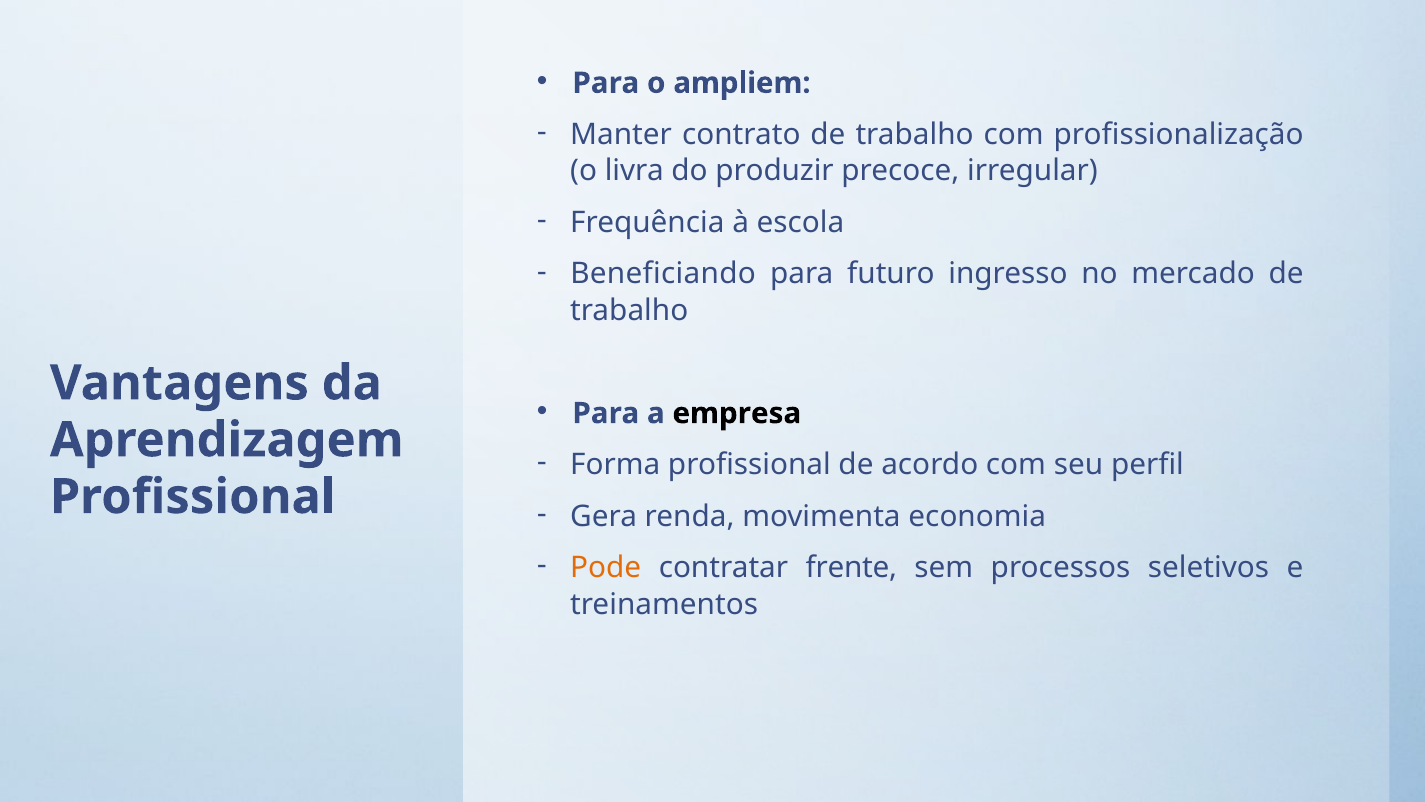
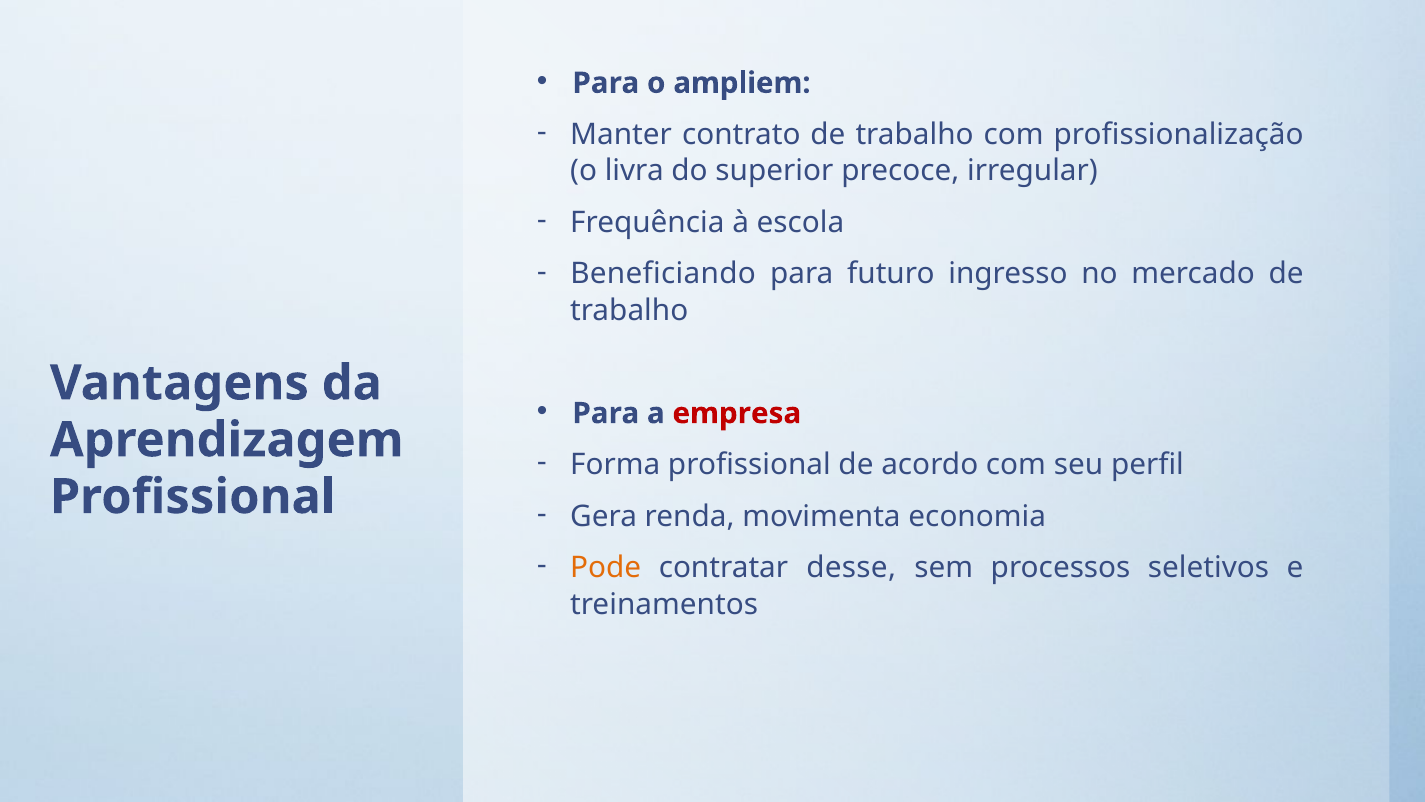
produzir: produzir -> superior
empresa colour: black -> red
frente: frente -> desse
